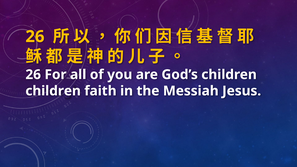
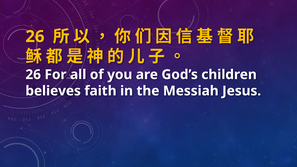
children at (53, 91): children -> believes
